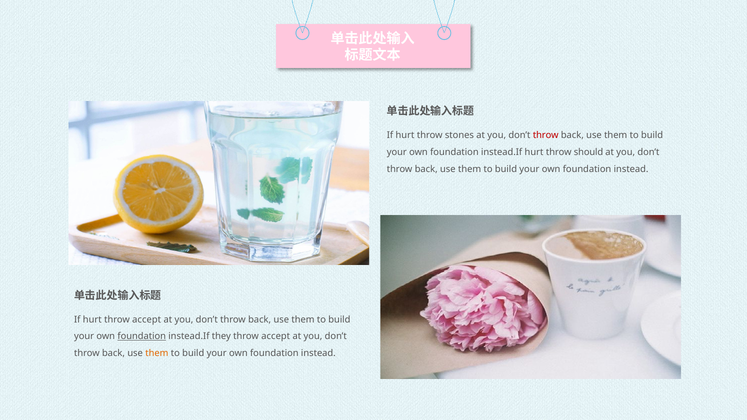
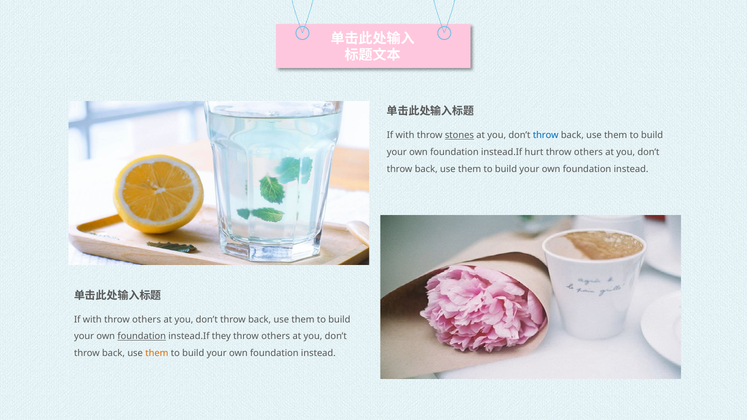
hurt at (405, 135): hurt -> with
stones underline: none -> present
throw at (546, 135) colour: red -> blue
should at (588, 152): should -> others
hurt at (92, 320): hurt -> with
accept at (147, 320): accept -> others
they throw accept: accept -> others
